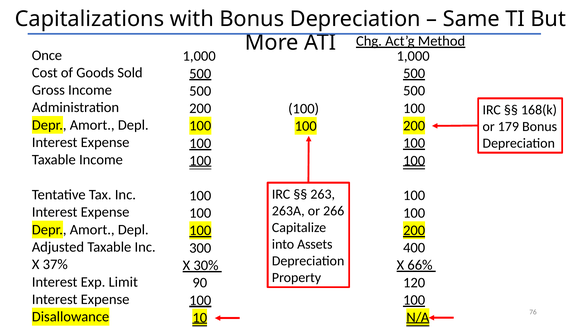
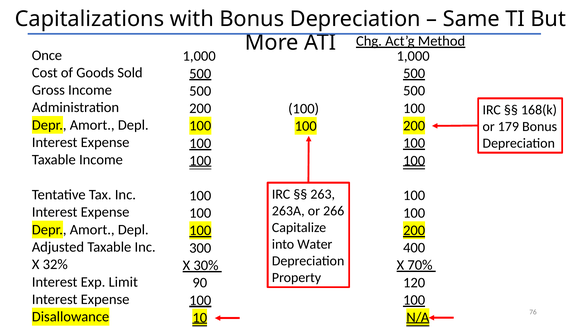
Assets: Assets -> Water
37%: 37% -> 32%
66%: 66% -> 70%
